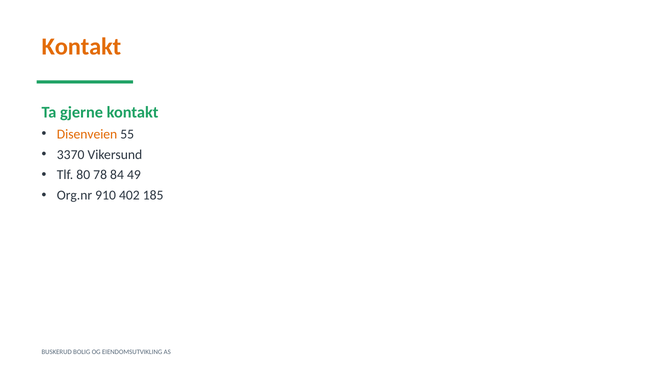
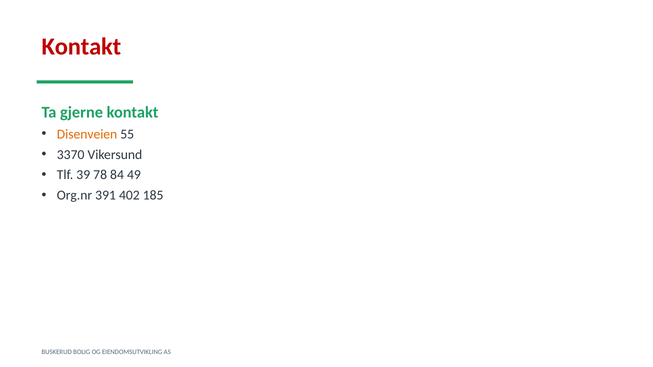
Kontakt at (81, 47) colour: orange -> red
80: 80 -> 39
910: 910 -> 391
